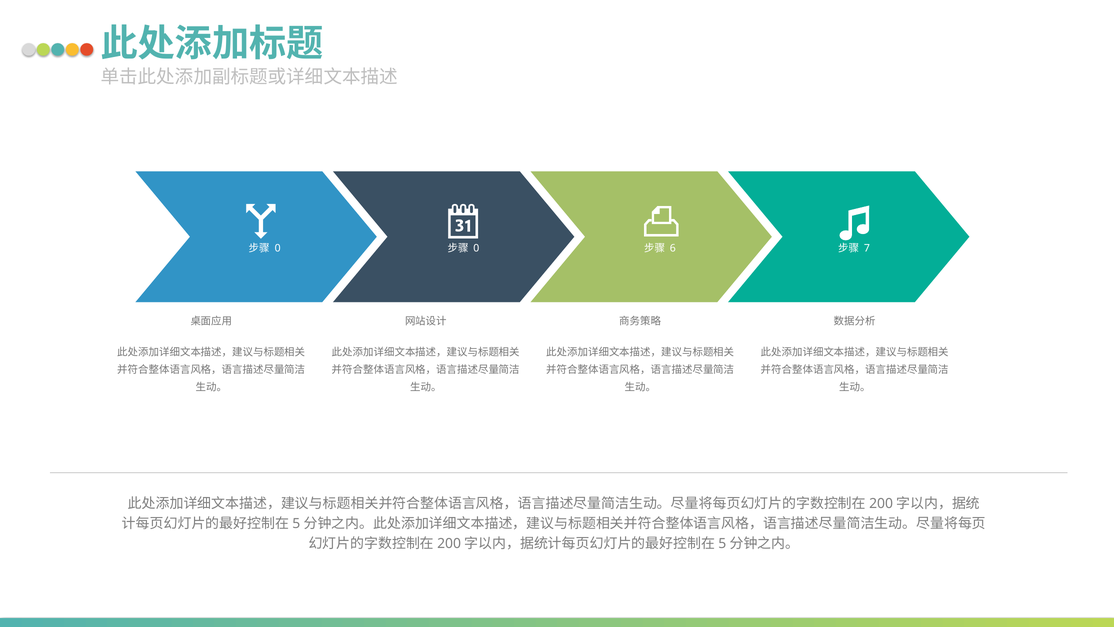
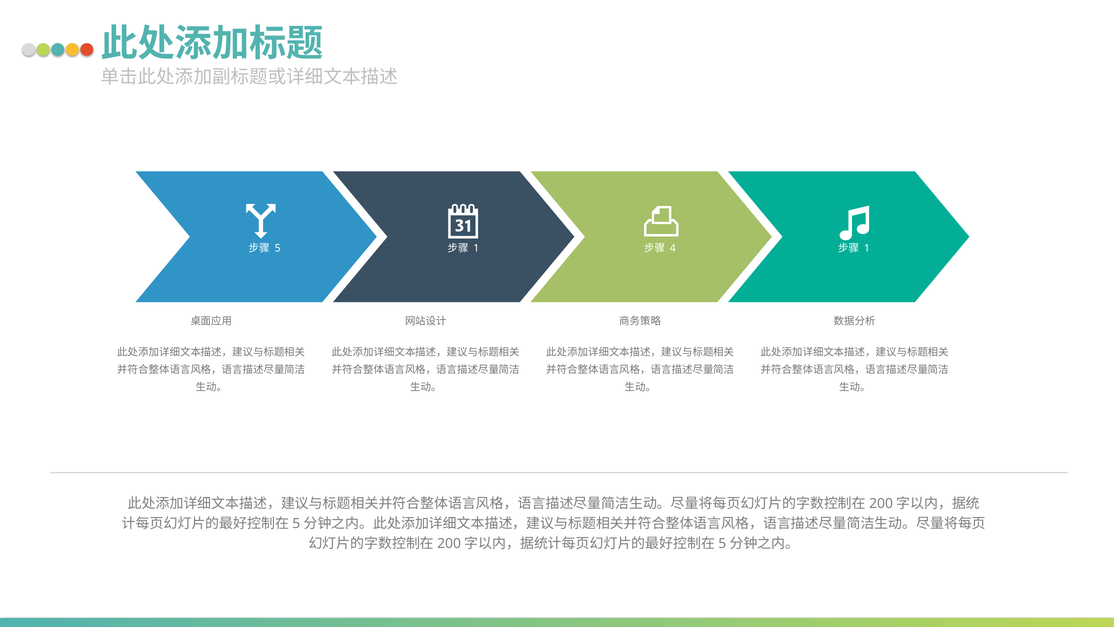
0 at (278, 248): 0 -> 5
0 at (476, 248): 0 -> 1
6: 6 -> 4
7 at (867, 248): 7 -> 1
